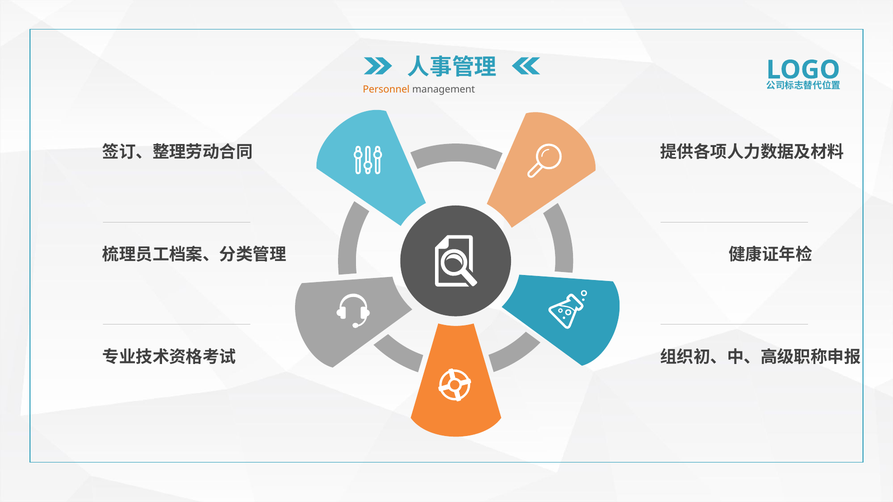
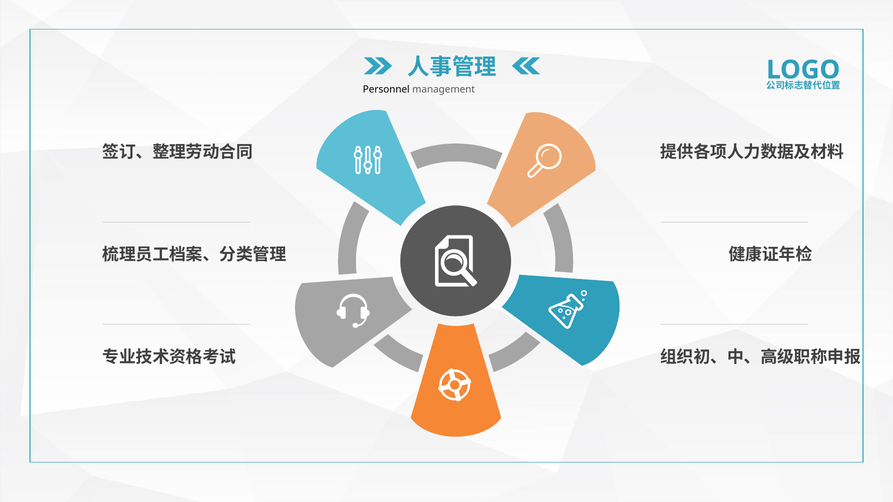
Personnel colour: orange -> black
